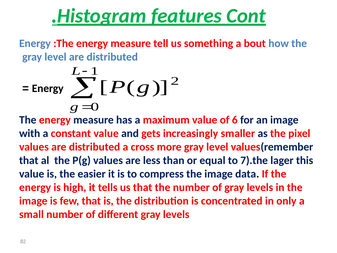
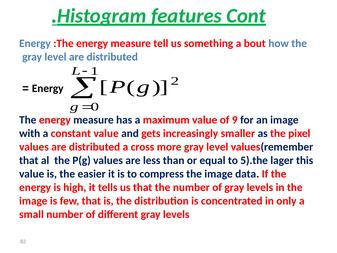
6: 6 -> 9
7).the: 7).the -> 5).the
